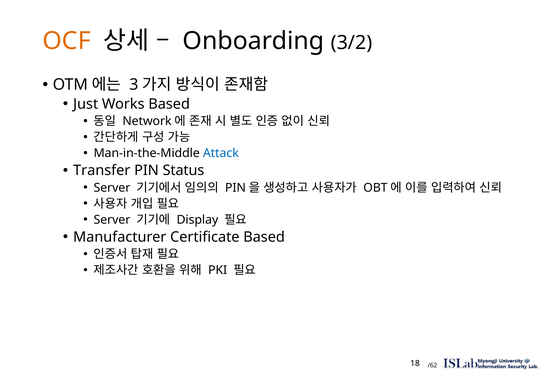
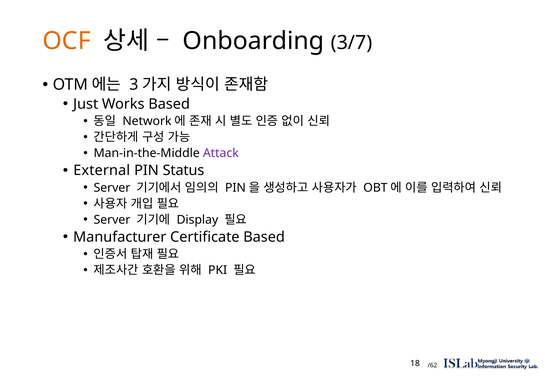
3/2: 3/2 -> 3/7
Attack colour: blue -> purple
Transfer: Transfer -> External
